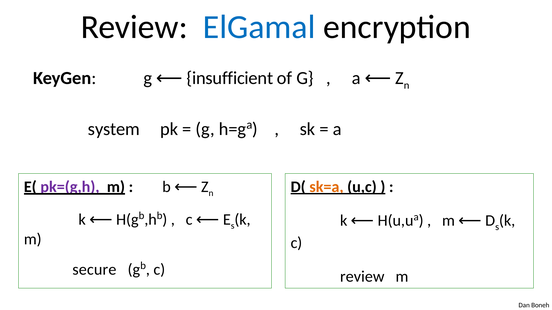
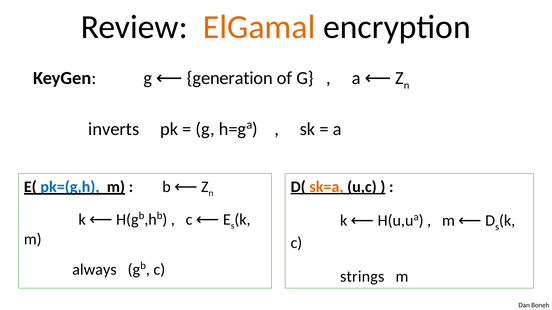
ElGamal colour: blue -> orange
insufficient: insufficient -> generation
system: system -> inverts
pk=(g,h colour: purple -> blue
secure: secure -> always
review at (362, 277): review -> strings
